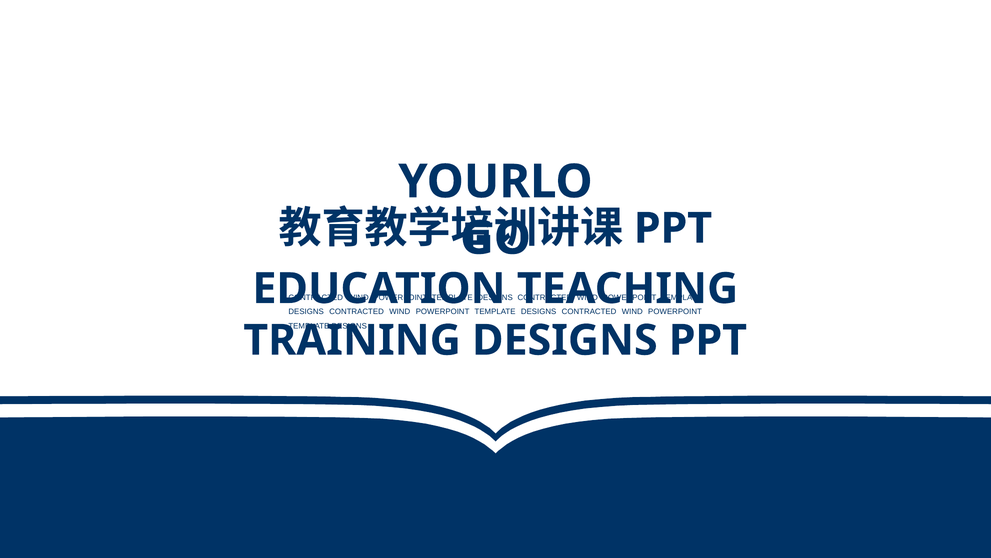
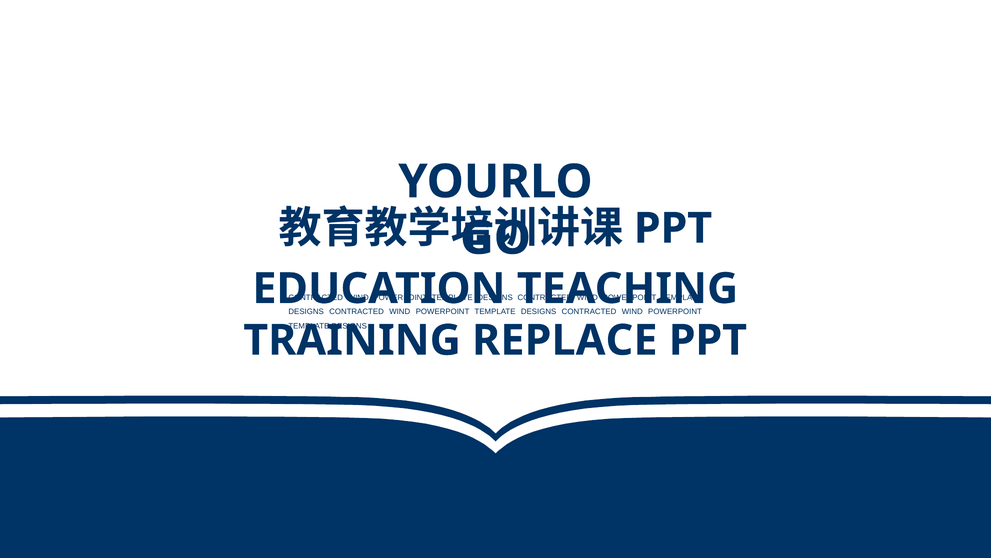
TRAINING DESIGNS: DESIGNS -> REPLACE
